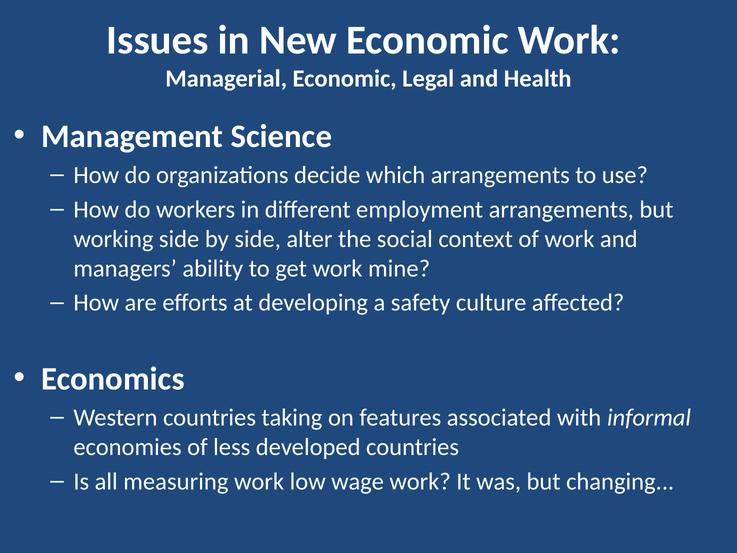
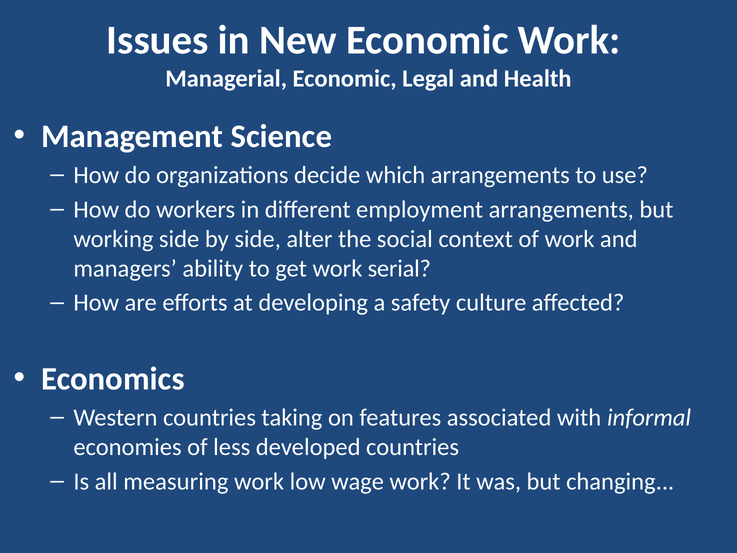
mine: mine -> serial
